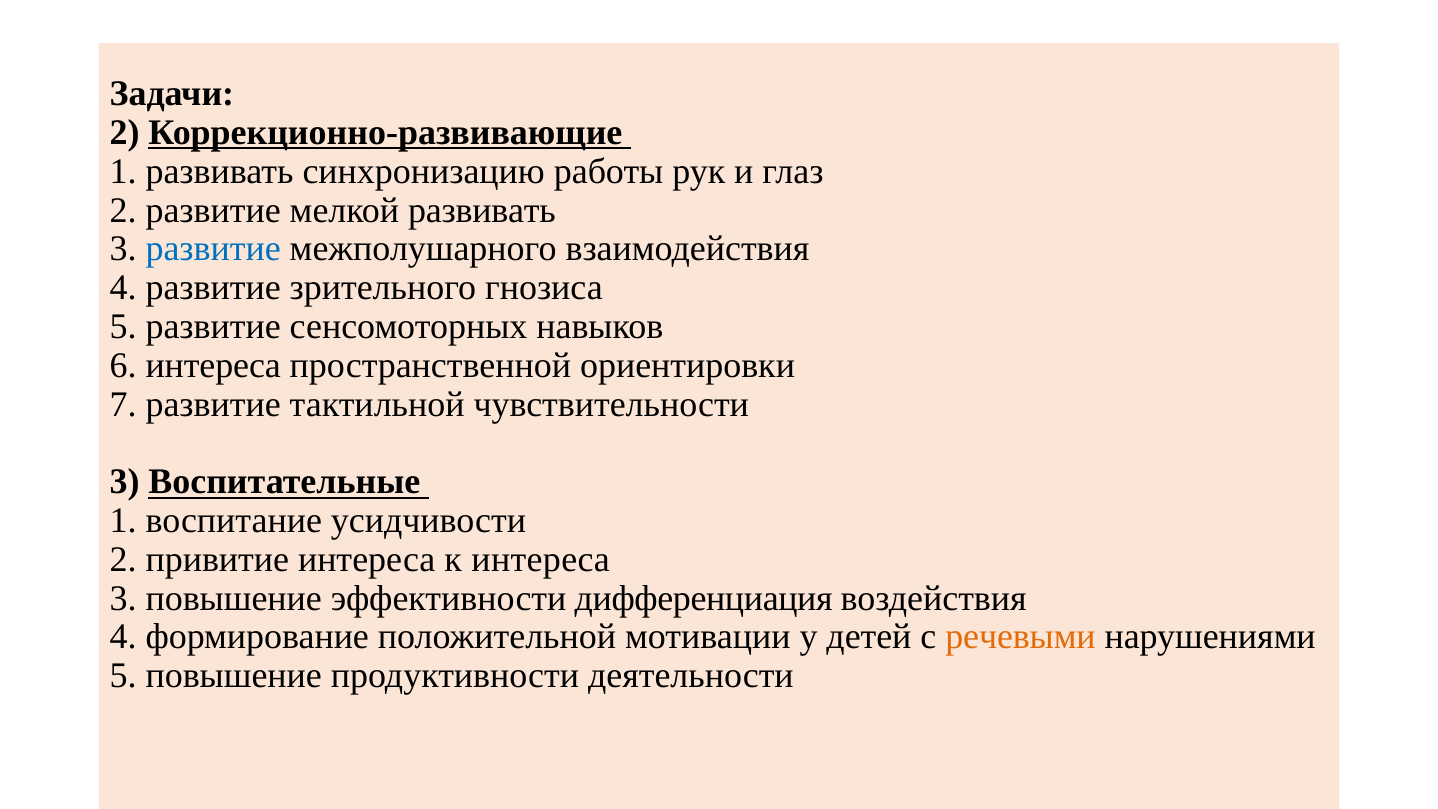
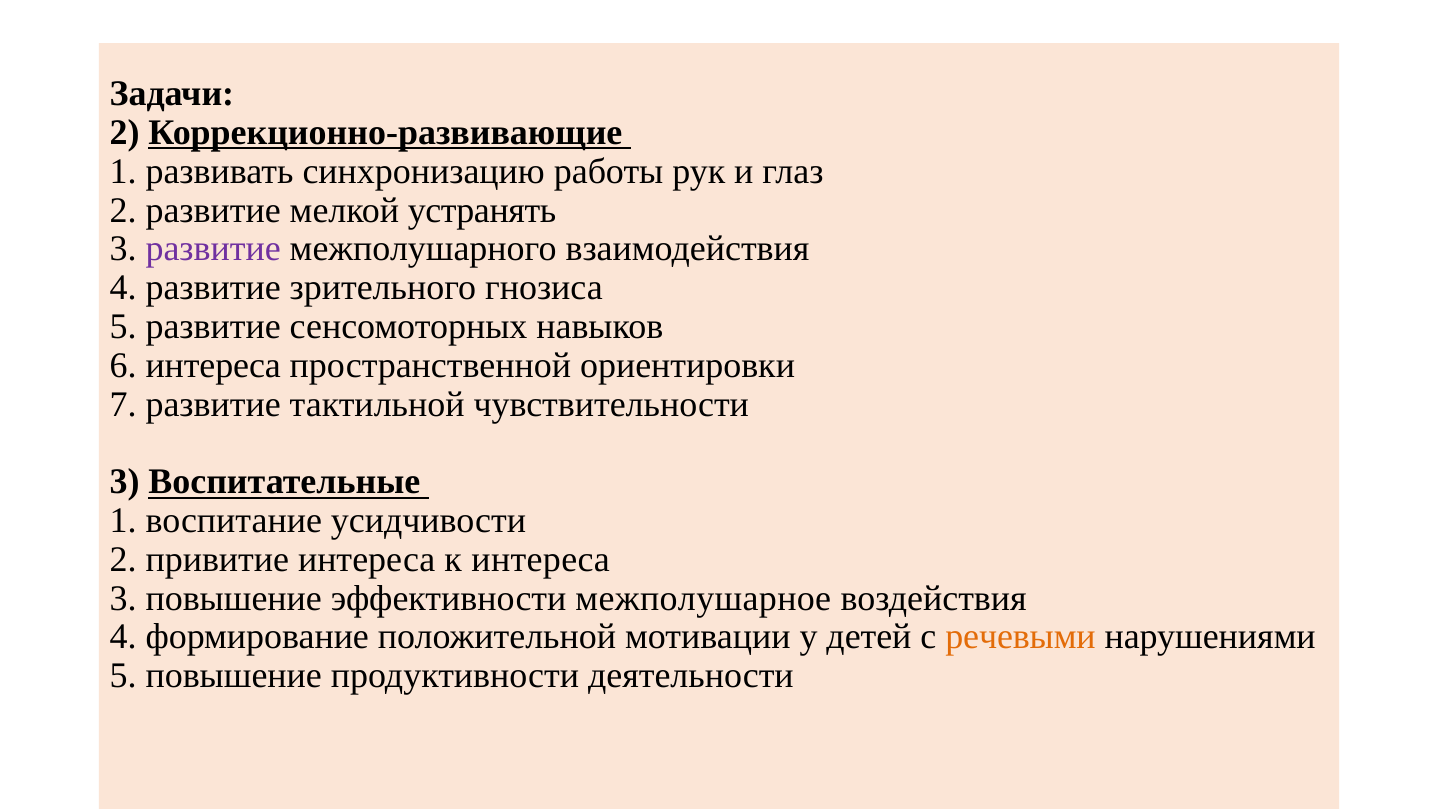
мелкой развивать: развивать -> устранять
развитие at (213, 249) colour: blue -> purple
дифференциация: дифференциация -> межполушарное
